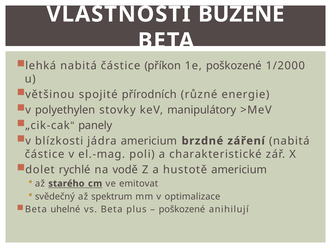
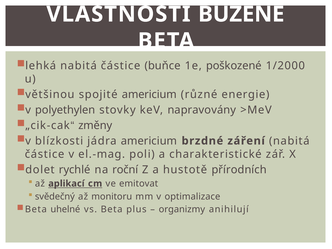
příkon: příkon -> buňce
spojité přírodních: přírodních -> americium
manipulátory: manipulátory -> napravovány
panely: panely -> změny
vodě: vodě -> roční
hustotě americium: americium -> přírodních
starého: starého -> aplikací
spektrum: spektrum -> monitoru
poškozené at (182, 209): poškozené -> organizmy
